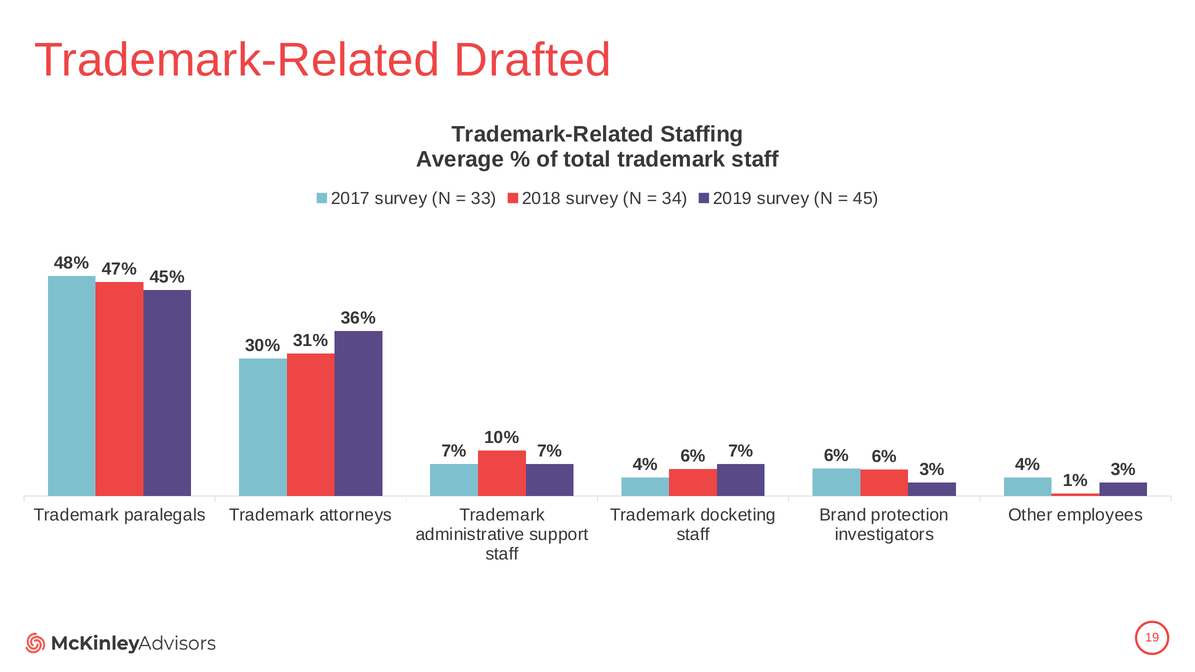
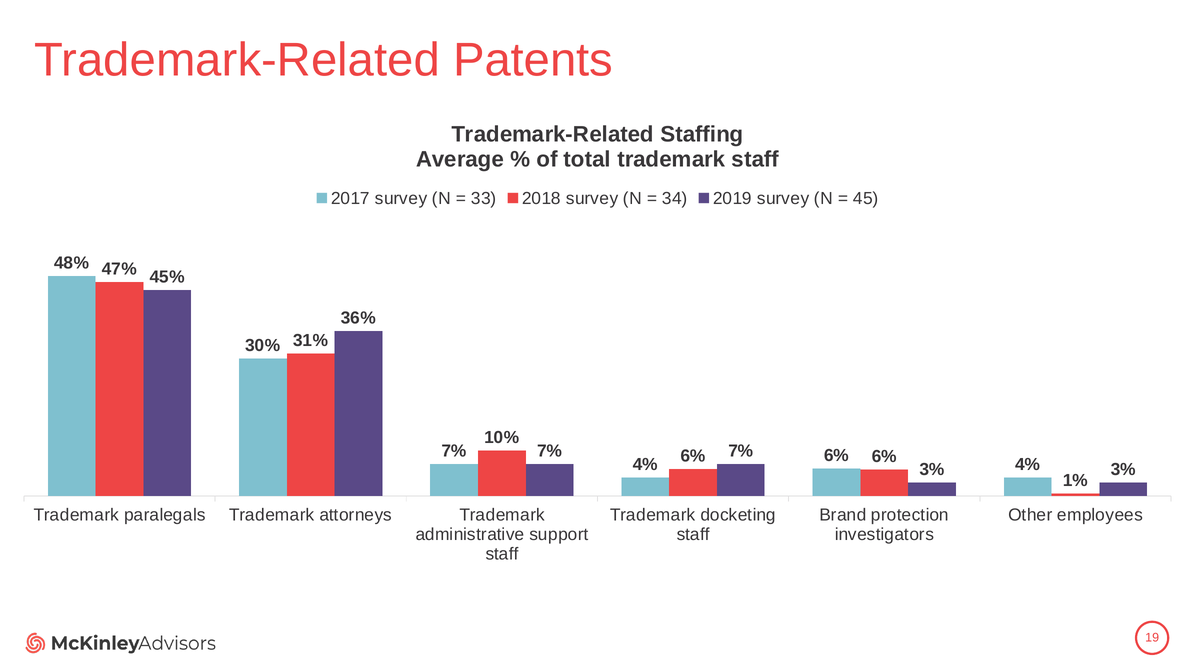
Drafted: Drafted -> Patents
